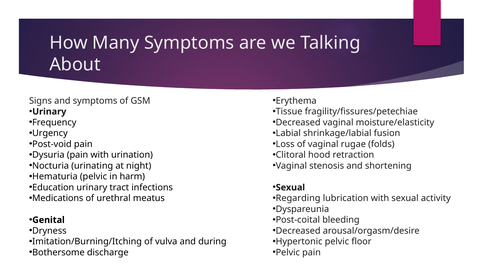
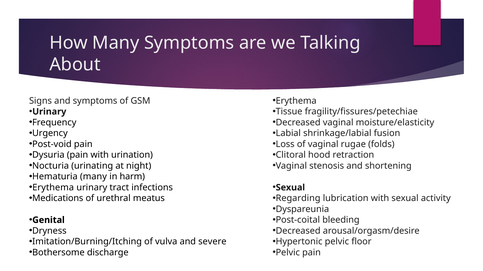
Hematuria pelvic: pelvic -> many
Education at (53, 188): Education -> Erythema
during: during -> severe
